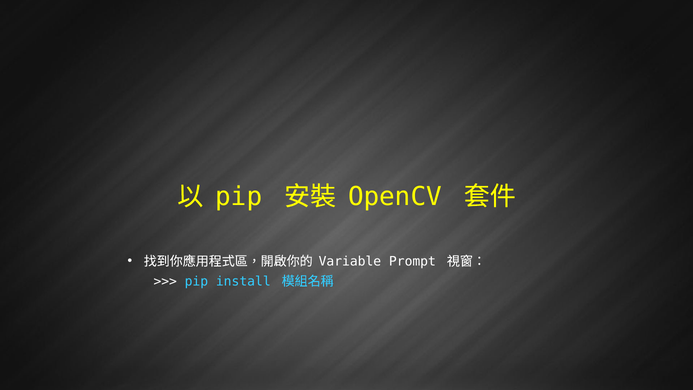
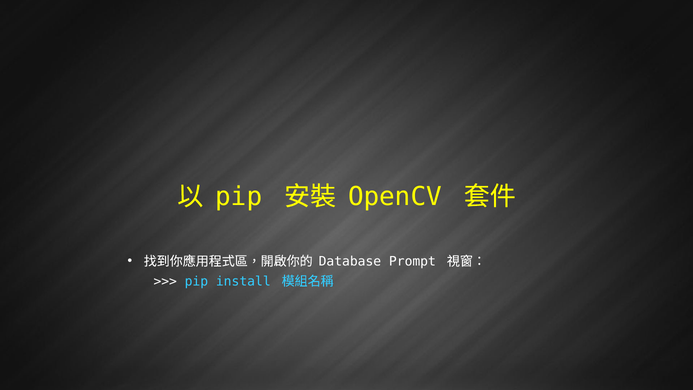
Variable: Variable -> Database
